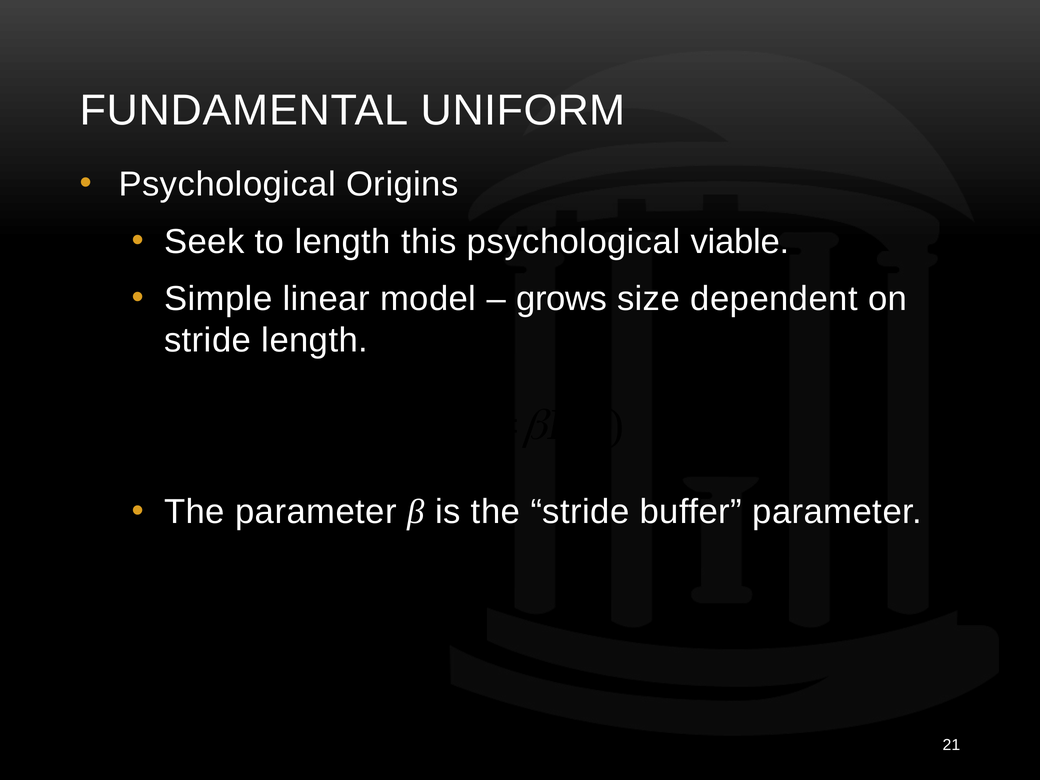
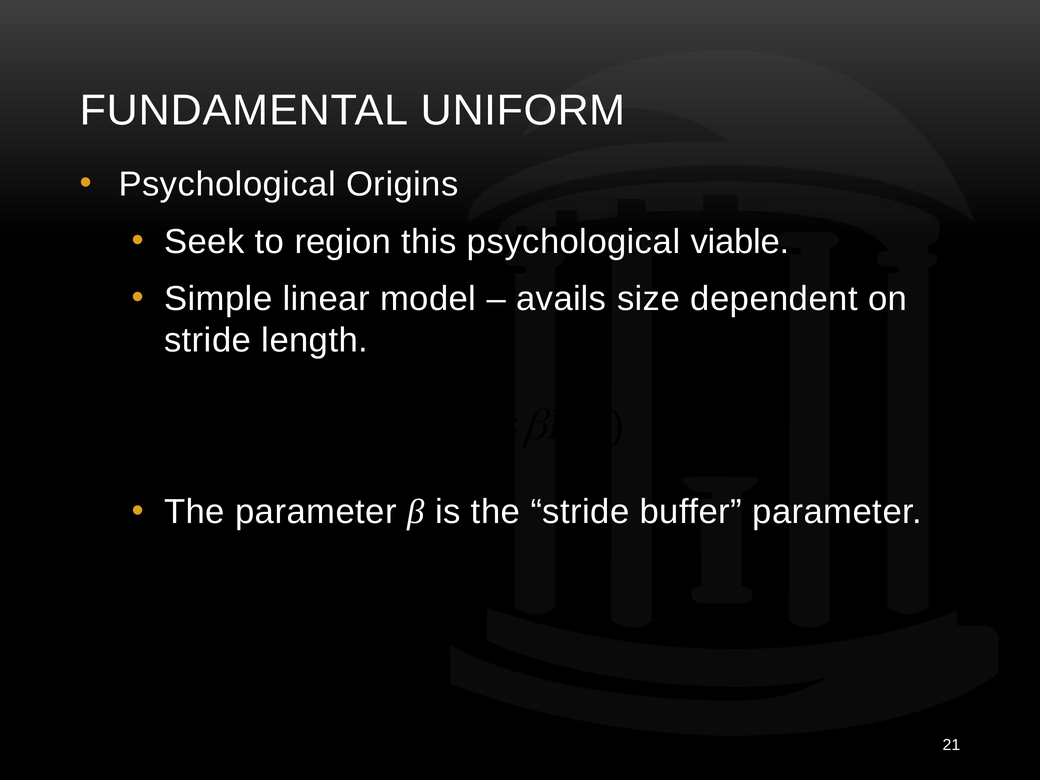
to length: length -> region
grows: grows -> avails
